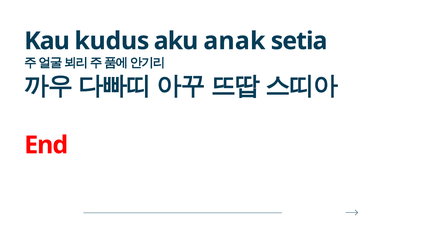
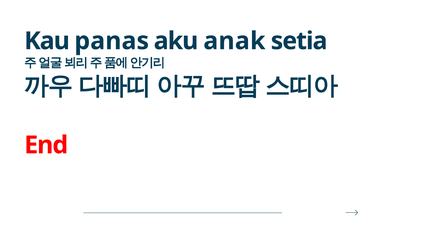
kudus: kudus -> panas
